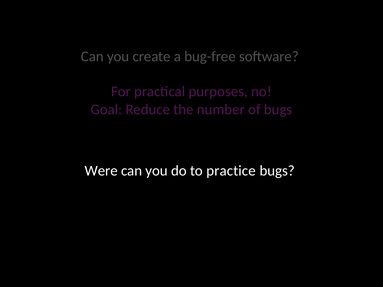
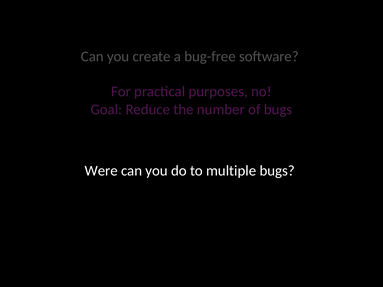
practice: practice -> multiple
